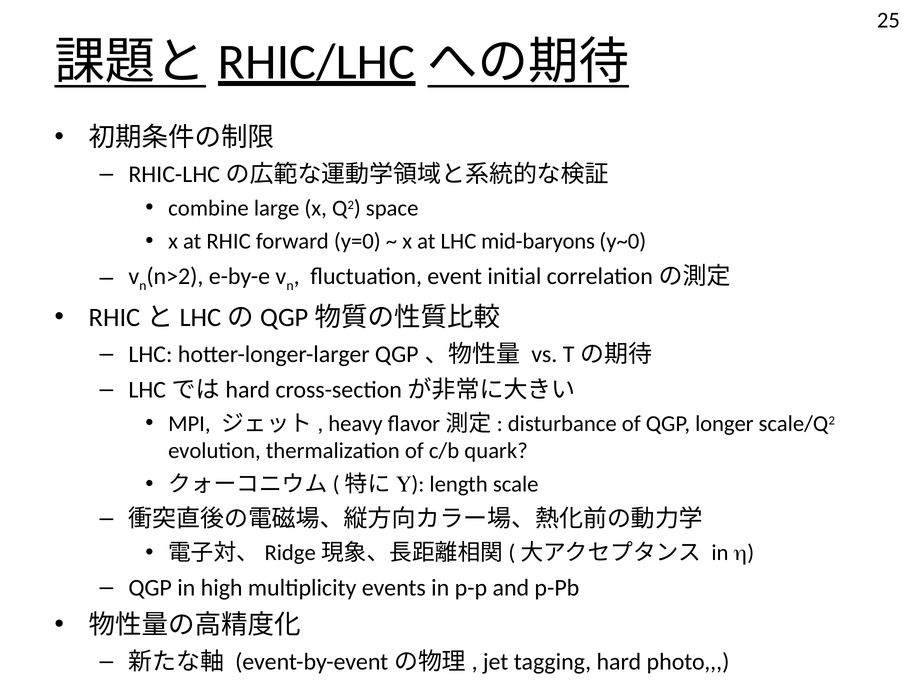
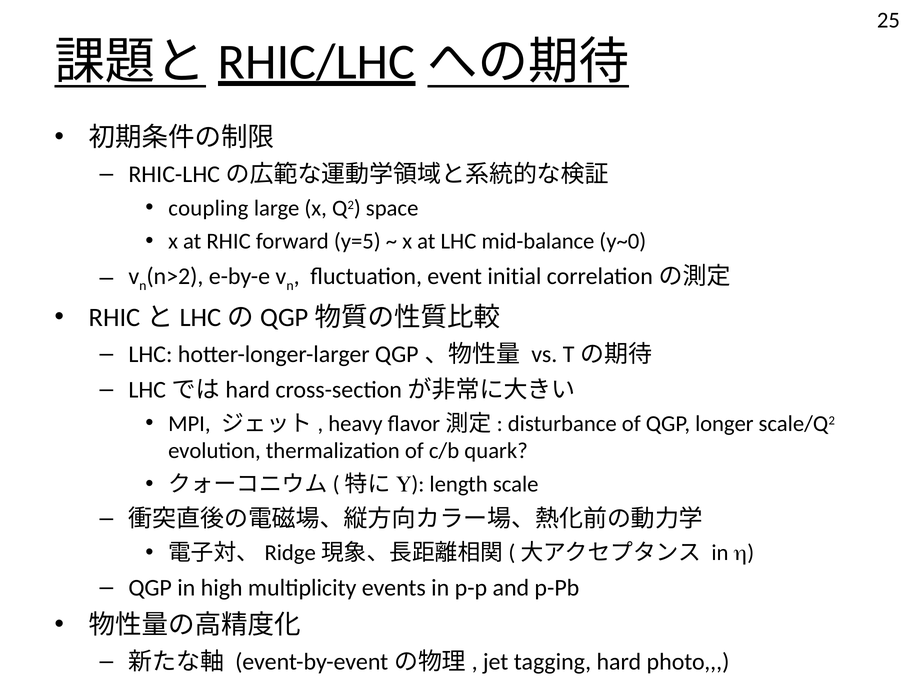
combine: combine -> coupling
y=0: y=0 -> y=5
mid-baryons: mid-baryons -> mid-balance
